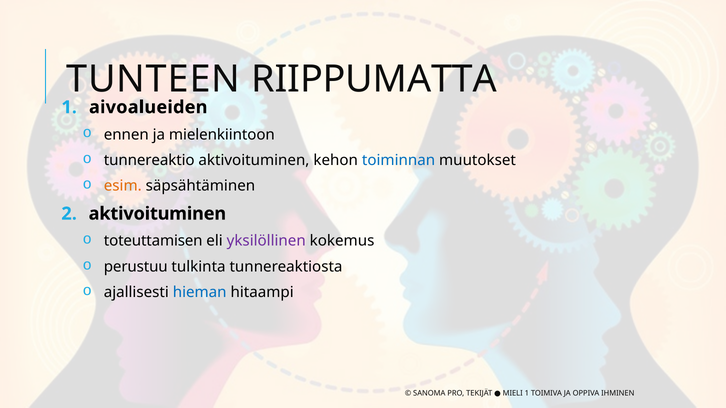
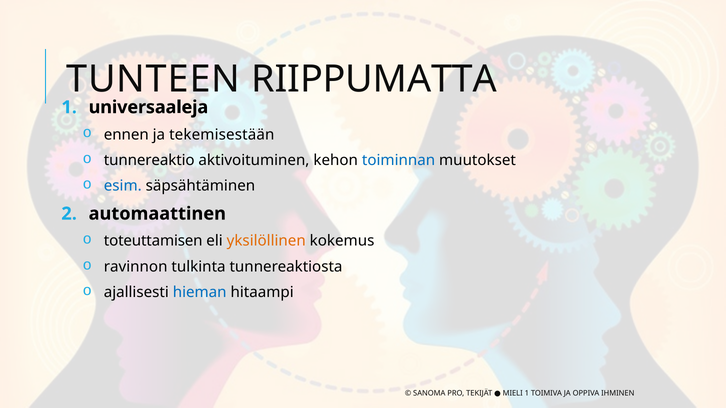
aivoalueiden: aivoalueiden -> universaaleja
mielenkiintoon: mielenkiintoon -> tekemisestään
esim colour: orange -> blue
aktivoituminen at (157, 214): aktivoituminen -> automaattinen
yksilöllinen colour: purple -> orange
perustuu: perustuu -> ravinnon
